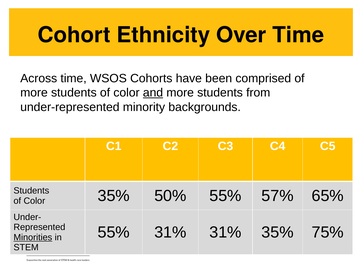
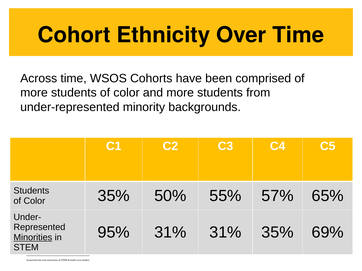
and underline: present -> none
55% at (114, 233): 55% -> 95%
75%: 75% -> 69%
